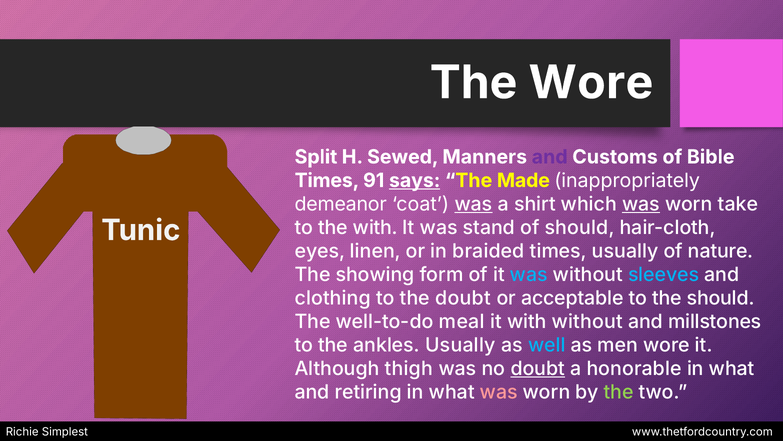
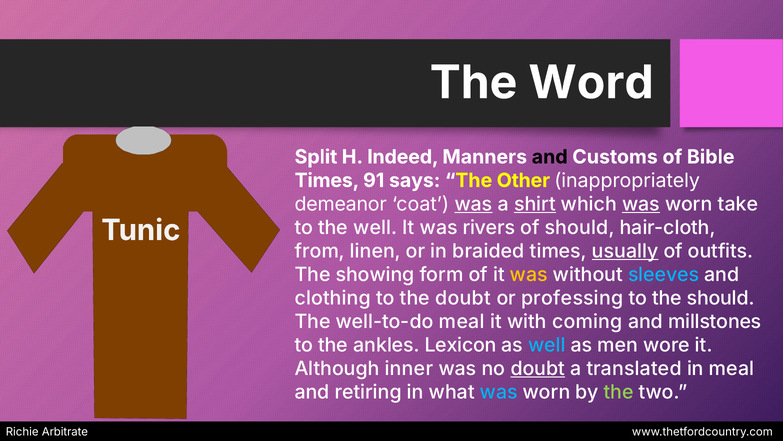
The Wore: Wore -> Word
Sewed: Sewed -> Indeed
and at (550, 157) colour: purple -> black
says underline: present -> none
Made: Made -> Other
shirt underline: none -> present
the with: with -> well
stand: stand -> rivers
eyes: eyes -> from
usually at (625, 251) underline: none -> present
nature: nature -> outfits
was at (529, 274) colour: light blue -> yellow
acceptable: acceptable -> professing
with without: without -> coming
ankles Usually: Usually -> Lexicon
thigh: thigh -> inner
honorable: honorable -> translated
what at (732, 368): what -> meal
was at (499, 392) colour: pink -> light blue
Simplest: Simplest -> Arbitrate
